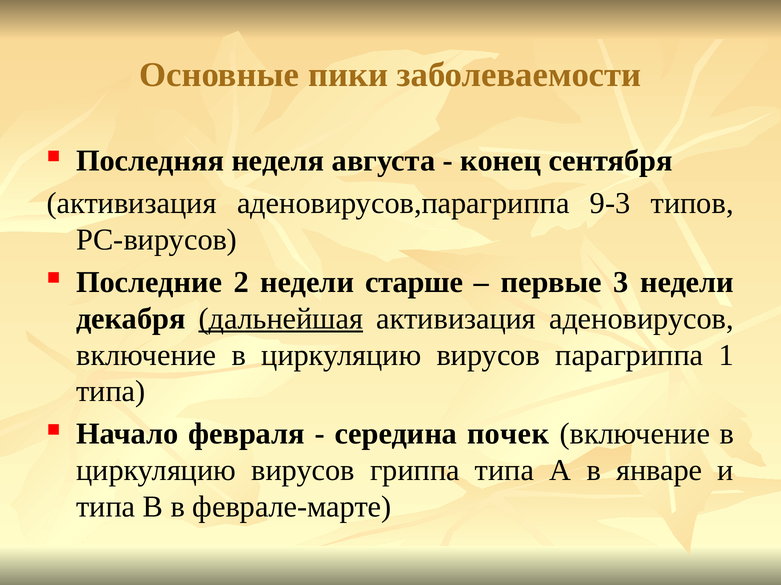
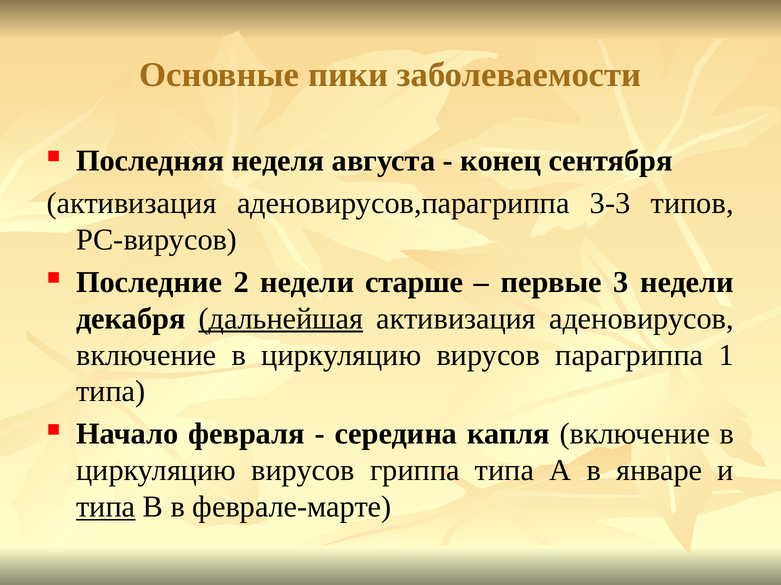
9-3: 9-3 -> 3-3
почек: почек -> капля
типа at (106, 507) underline: none -> present
